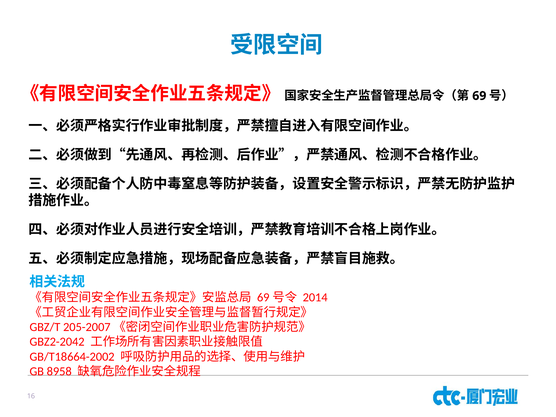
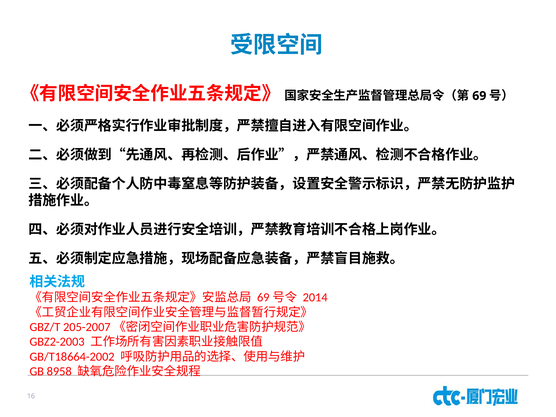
GBZ2-2042: GBZ2-2042 -> GBZ2-2003
